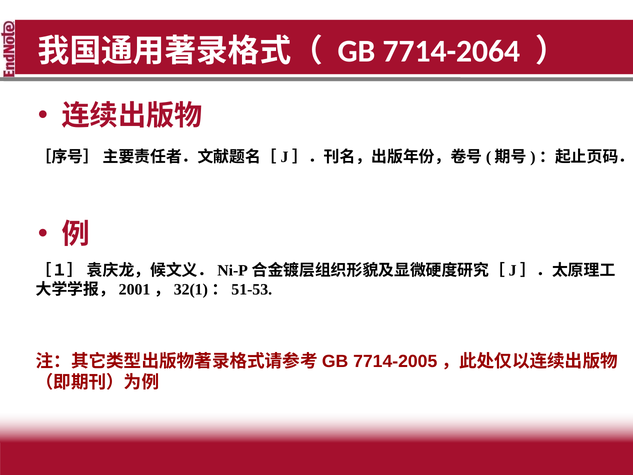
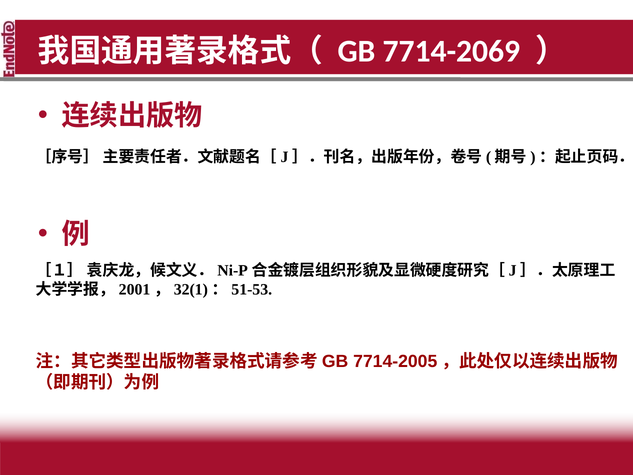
7714-2064: 7714-2064 -> 7714-2069
